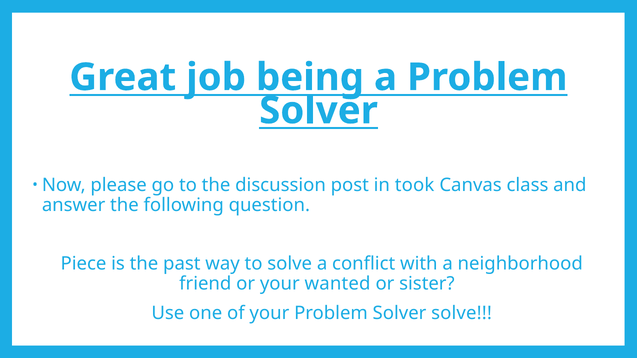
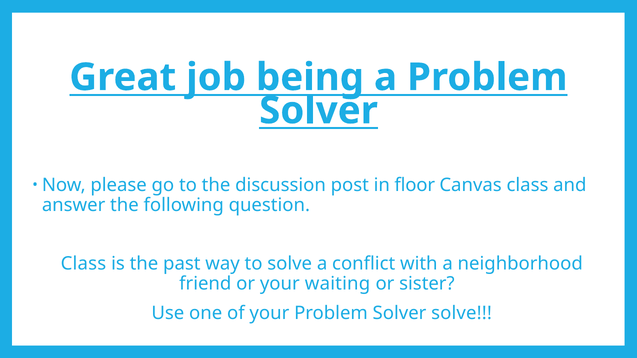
took: took -> floor
Piece at (84, 264): Piece -> Class
wanted: wanted -> waiting
